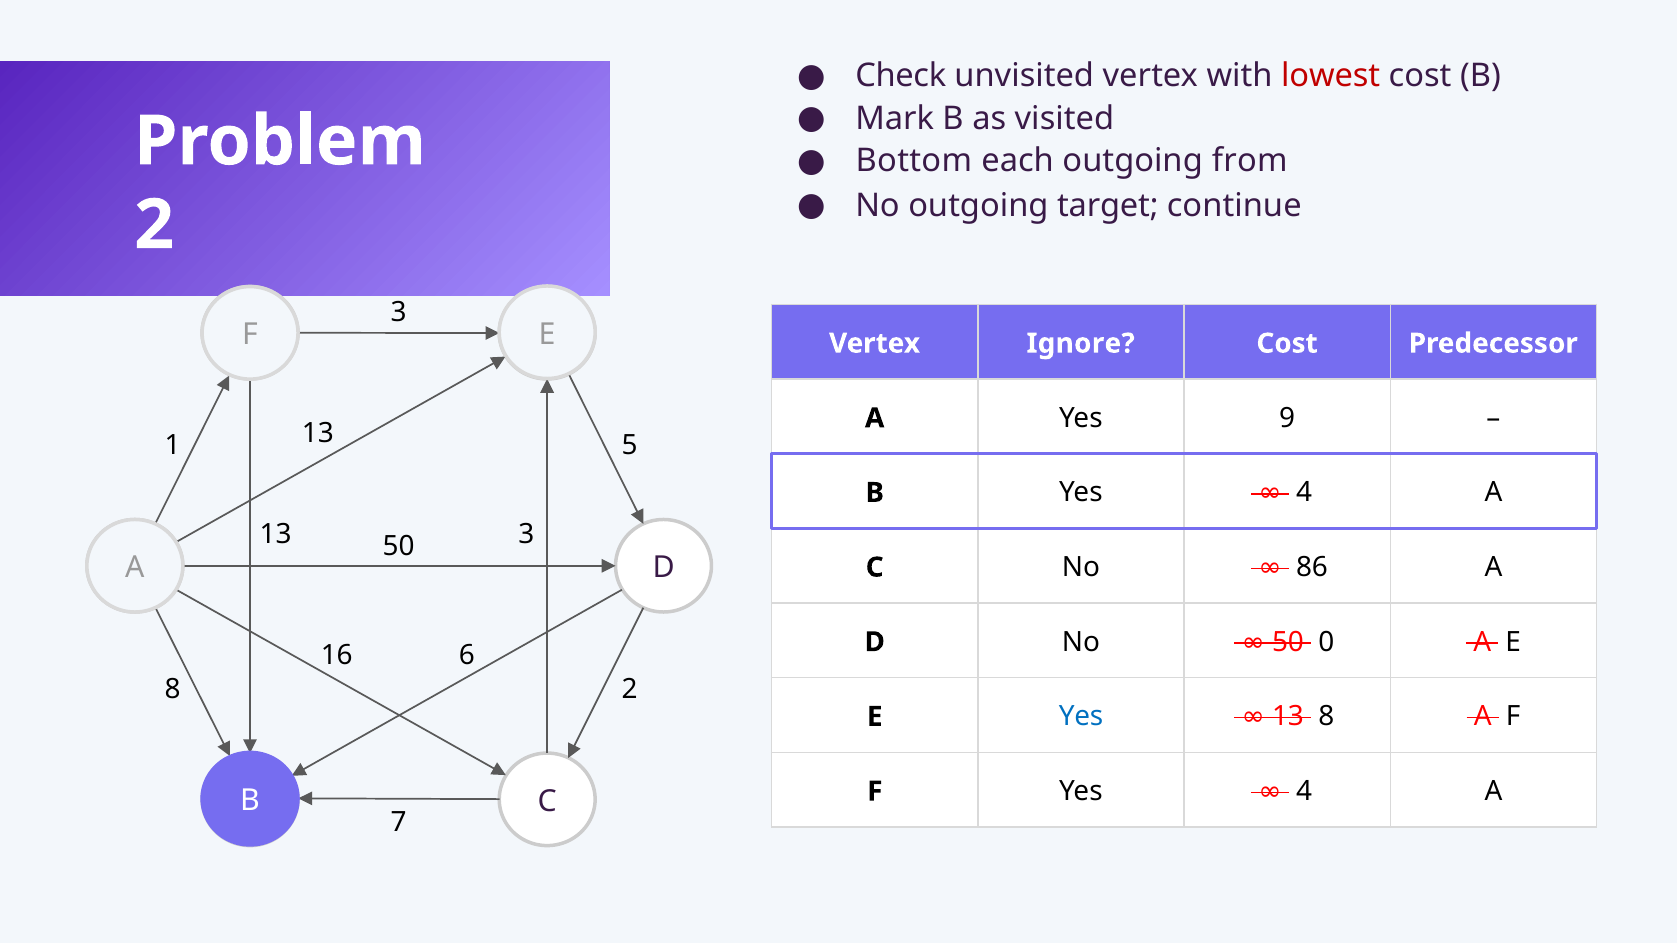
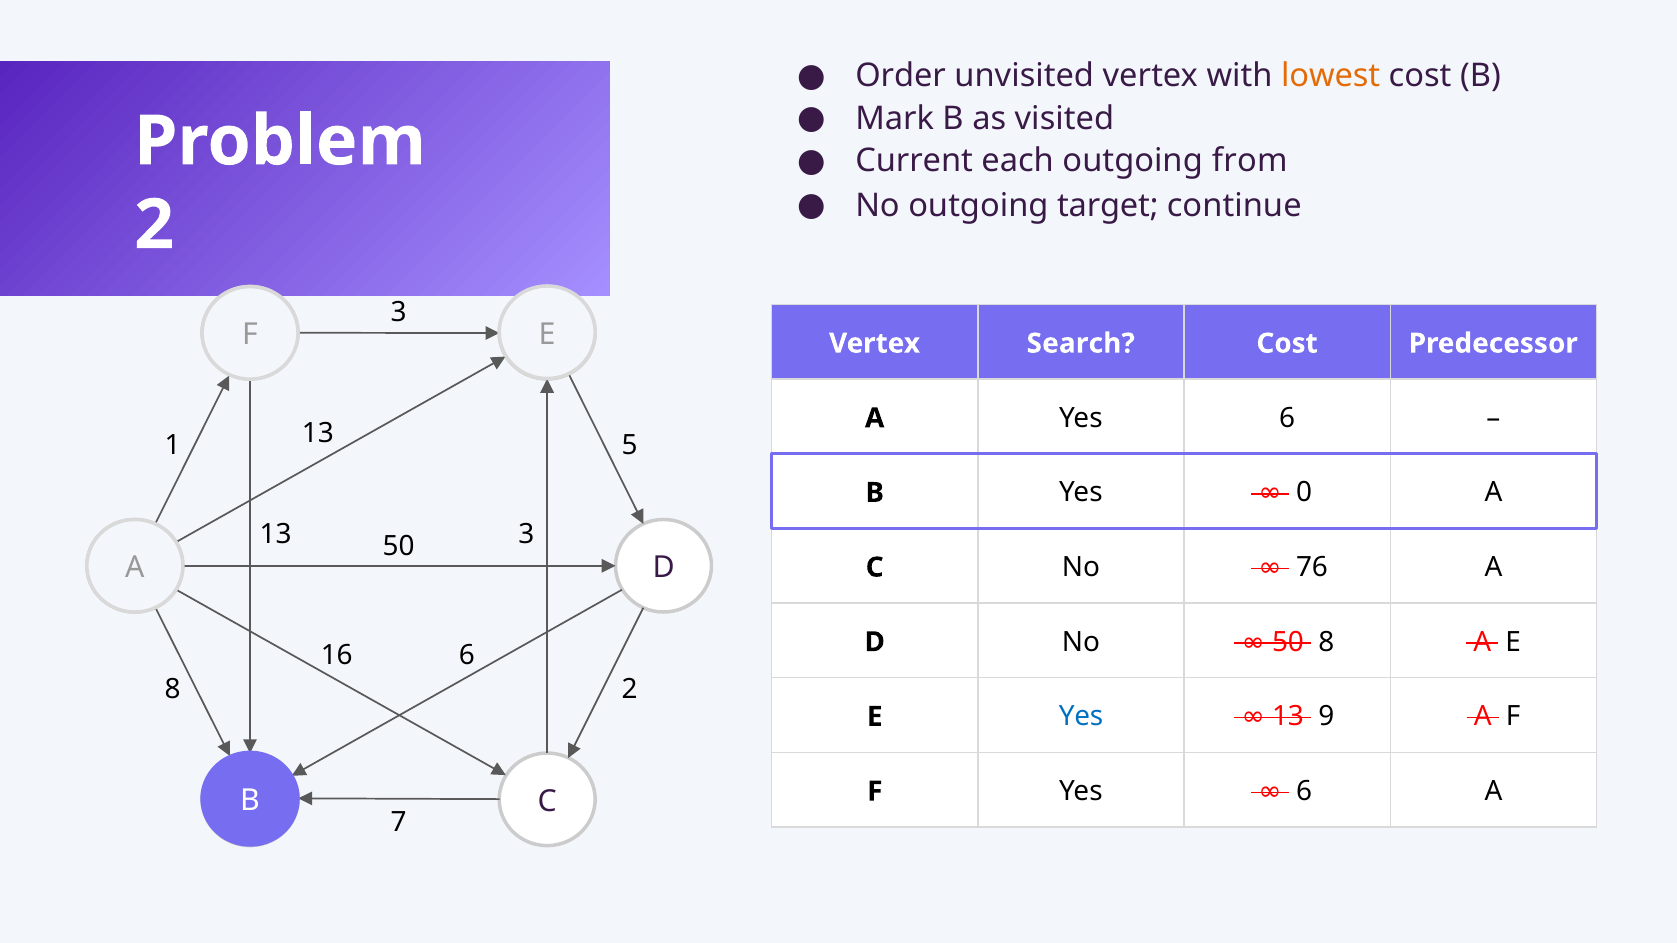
Check: Check -> Order
lowest colour: red -> orange
Bottom: Bottom -> Current
Ignore: Ignore -> Search
Yes 9: 9 -> 6
4 at (1304, 493): 4 -> 0
86: 86 -> 76
50 0: 0 -> 8
13 8: 8 -> 9
4 at (1304, 792): 4 -> 6
